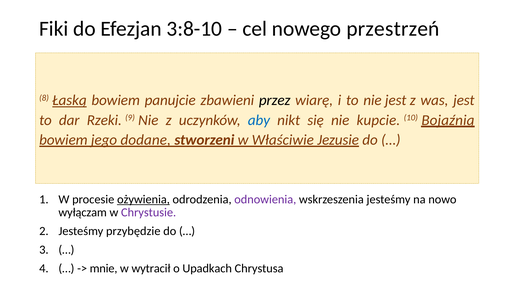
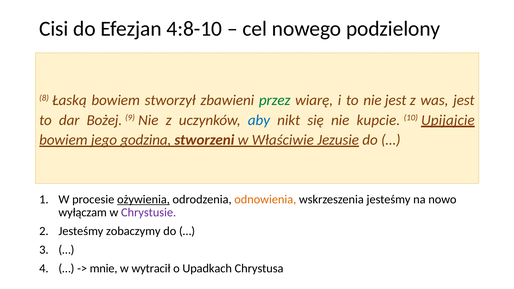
Fiki: Fiki -> Cisi
3:8-10: 3:8-10 -> 4:8-10
przestrzeń: przestrzeń -> podzielony
Łaską underline: present -> none
panujcie: panujcie -> stworzył
przez colour: black -> green
Rzeki: Rzeki -> Bożej
Bojaźnią: Bojaźnią -> Upijajcie
dodane: dodane -> godzina
odnowienia colour: purple -> orange
przybędzie: przybędzie -> zobaczymy
